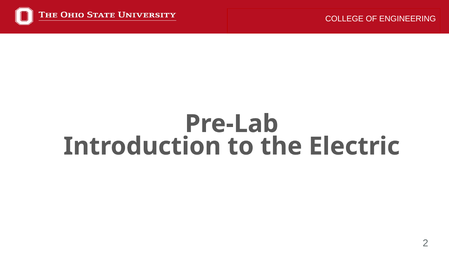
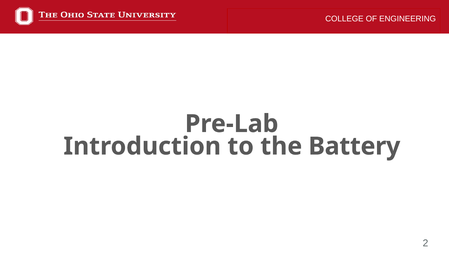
Electric: Electric -> Battery
